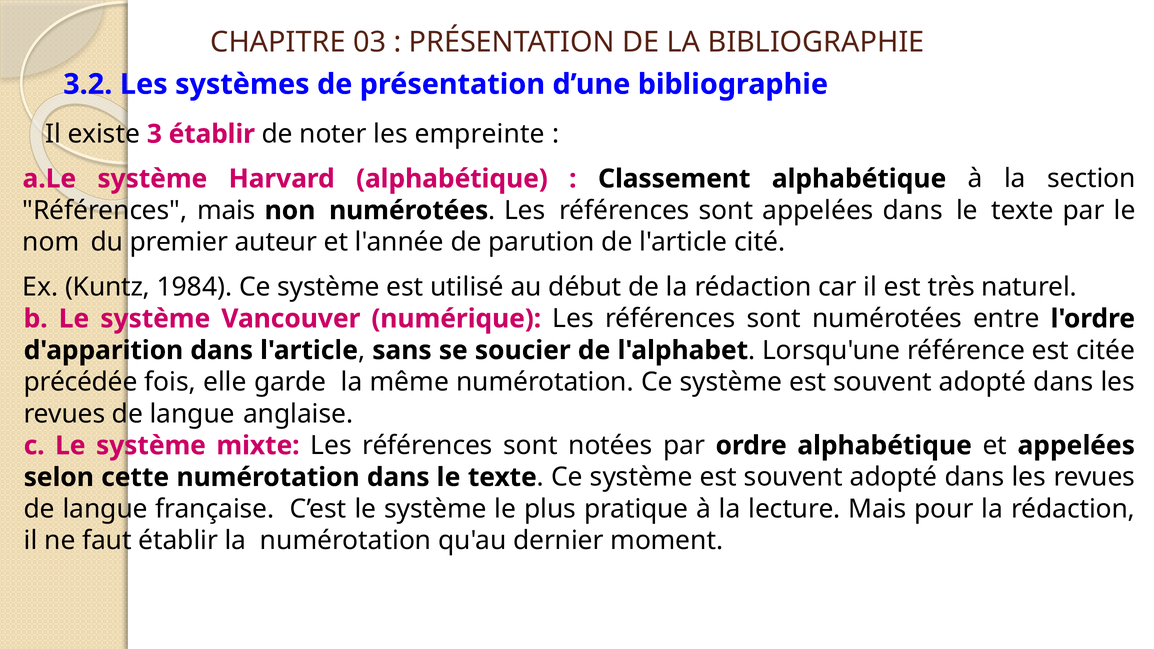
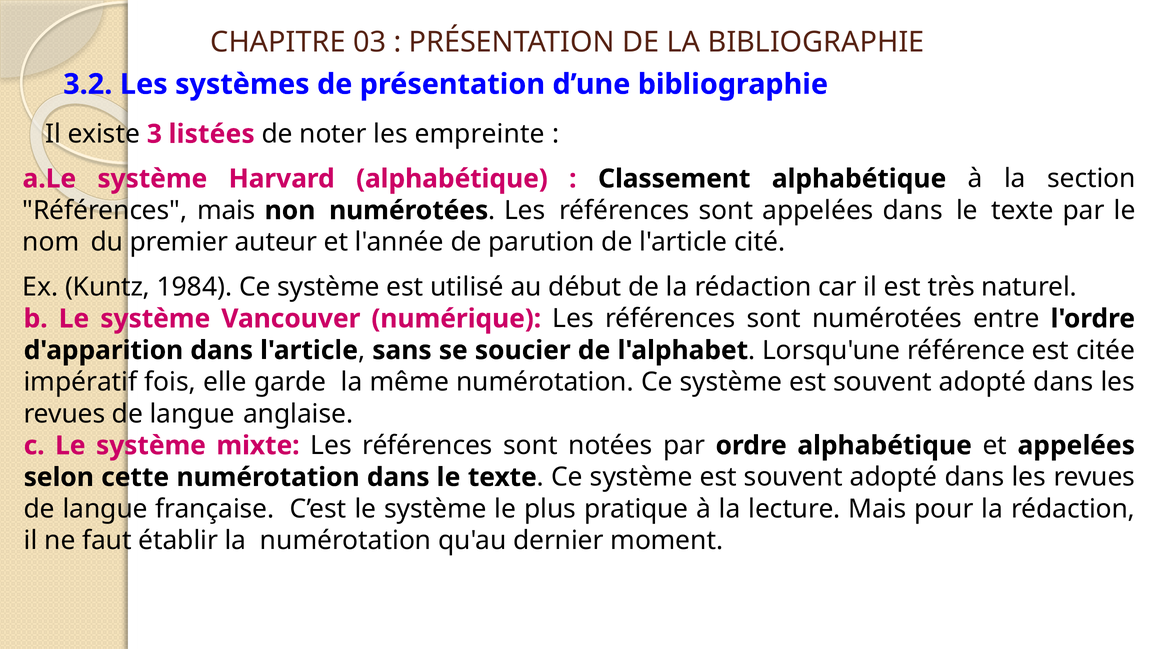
3 établir: établir -> listées
précédée: précédée -> impératif
